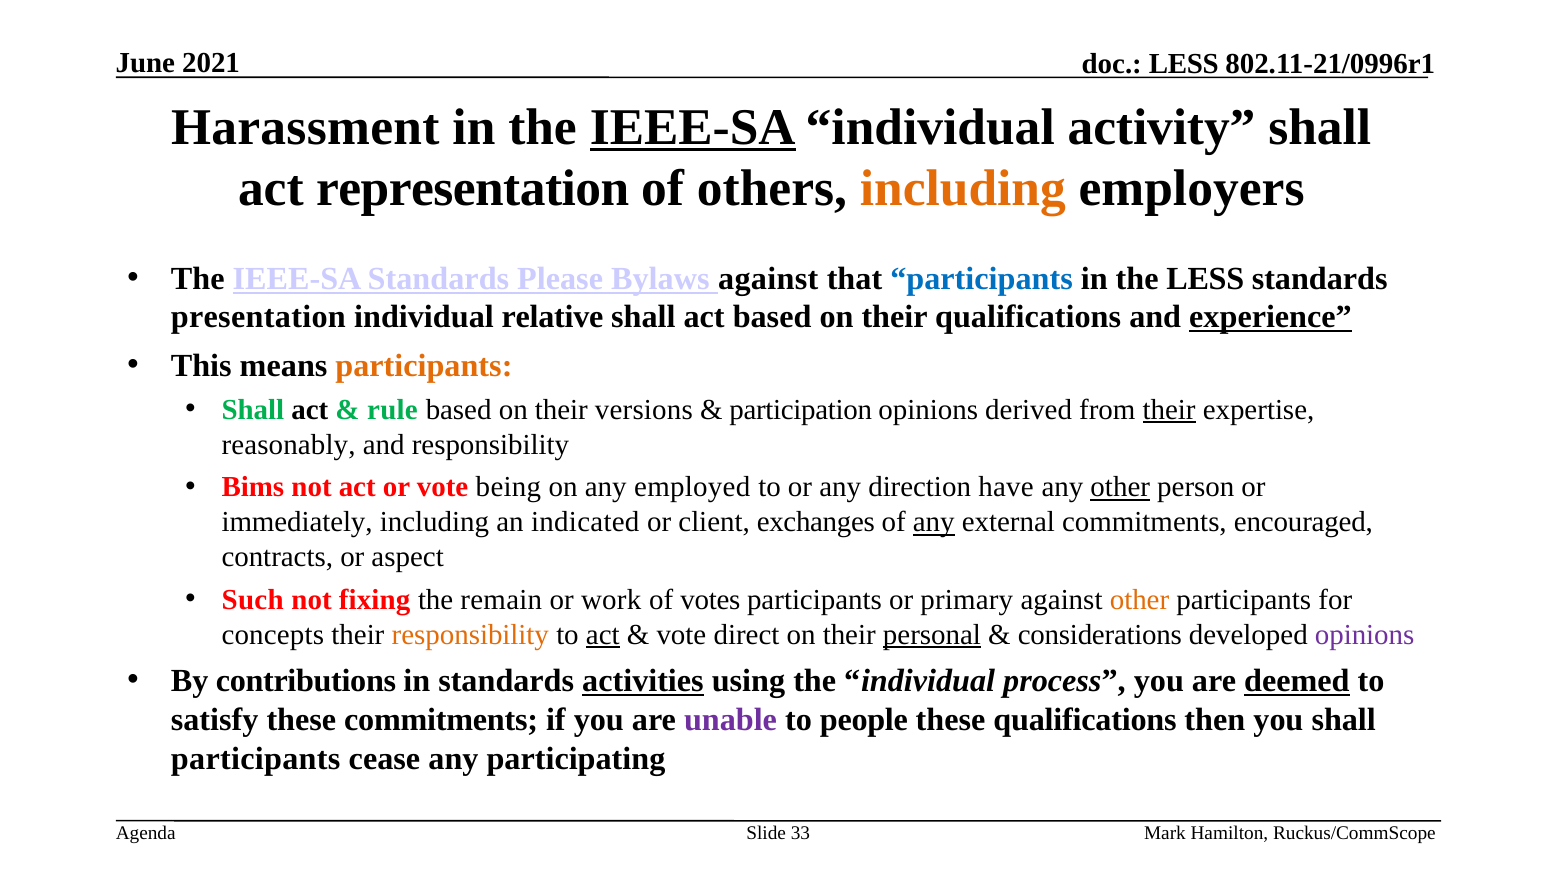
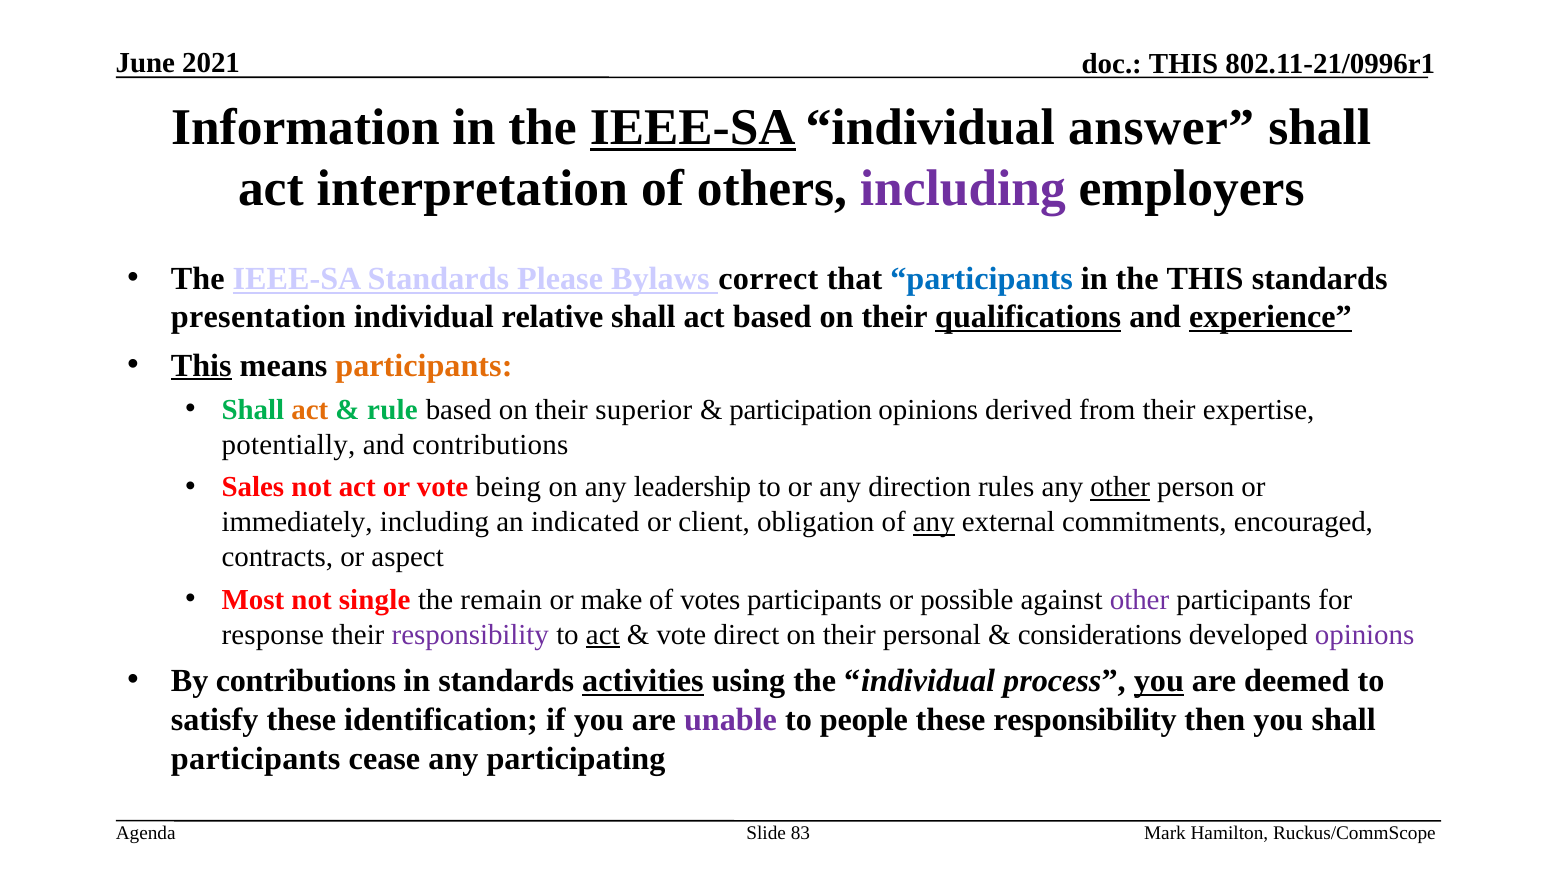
LESS at (1184, 64): LESS -> THIS
Harassment: Harassment -> Information
activity: activity -> answer
representation: representation -> interpretation
including at (963, 189) colour: orange -> purple
Bylaws against: against -> correct
the LESS: LESS -> THIS
qualifications at (1028, 317) underline: none -> present
This at (201, 365) underline: none -> present
act at (310, 410) colour: black -> orange
versions: versions -> superior
their at (1169, 410) underline: present -> none
reasonably: reasonably -> potentially
and responsibility: responsibility -> contributions
Bims: Bims -> Sales
employed: employed -> leadership
have: have -> rules
exchanges: exchanges -> obligation
Such: Such -> Most
fixing: fixing -> single
work: work -> make
primary: primary -> possible
other at (1140, 599) colour: orange -> purple
concepts: concepts -> response
responsibility at (470, 634) colour: orange -> purple
personal underline: present -> none
you at (1159, 681) underline: none -> present
deemed underline: present -> none
these commitments: commitments -> identification
these qualifications: qualifications -> responsibility
33: 33 -> 83
